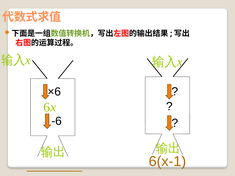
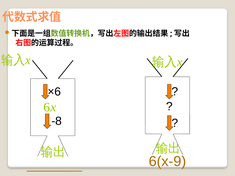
-6: -6 -> -8
6(x-1: 6(x-1 -> 6(x-9
